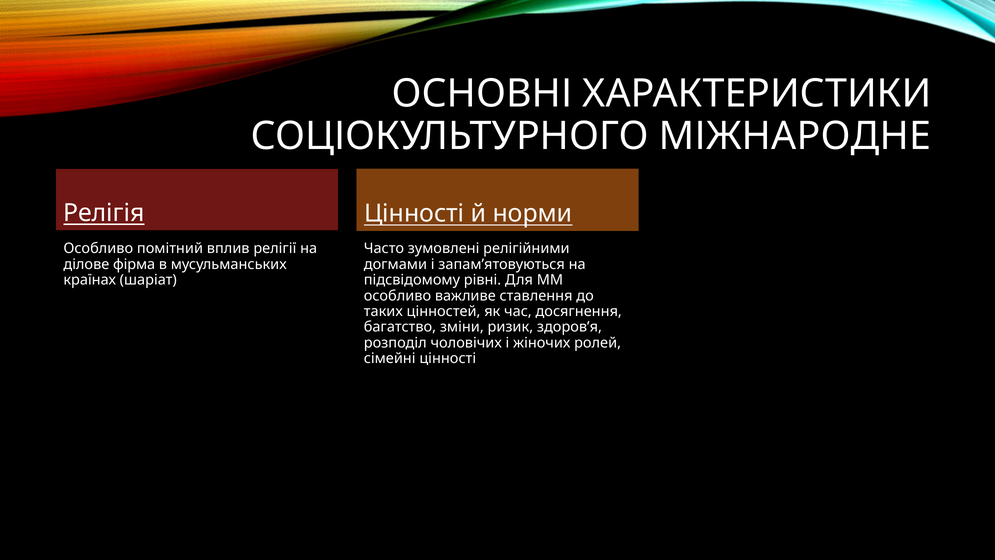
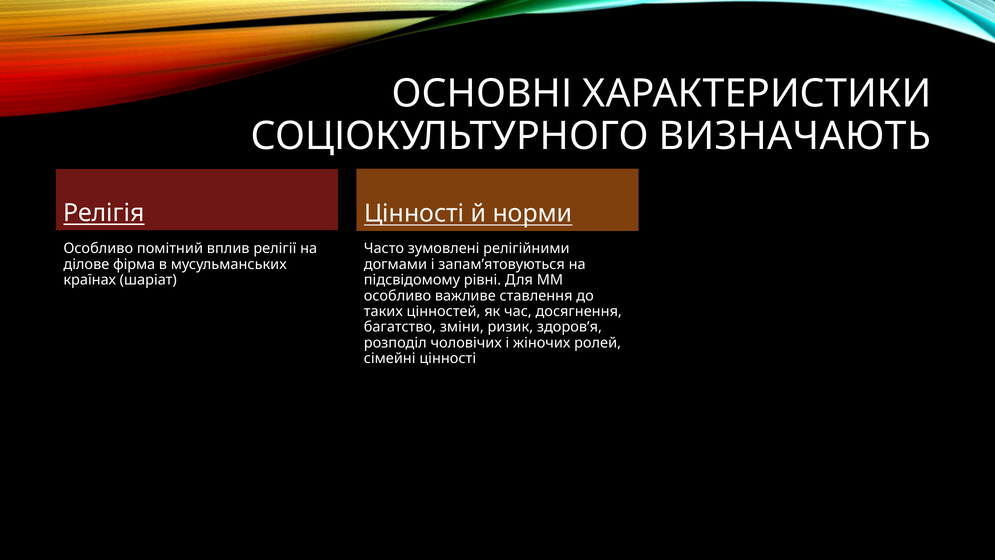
МІЖНАРОДНЕ: МІЖНАРОДНЕ -> ВИЗНАЧАЮТЬ
